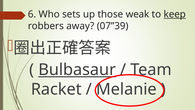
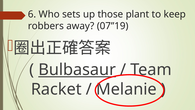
weak: weak -> plant
keep underline: present -> none
07’’39: 07’’39 -> 07’’19
